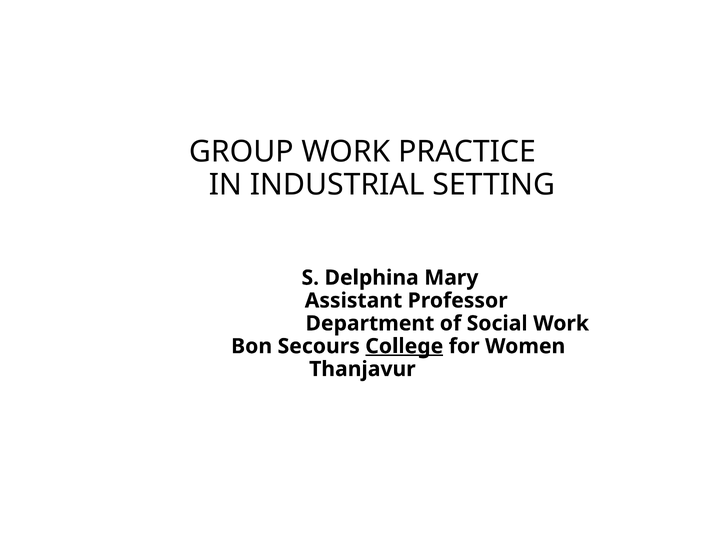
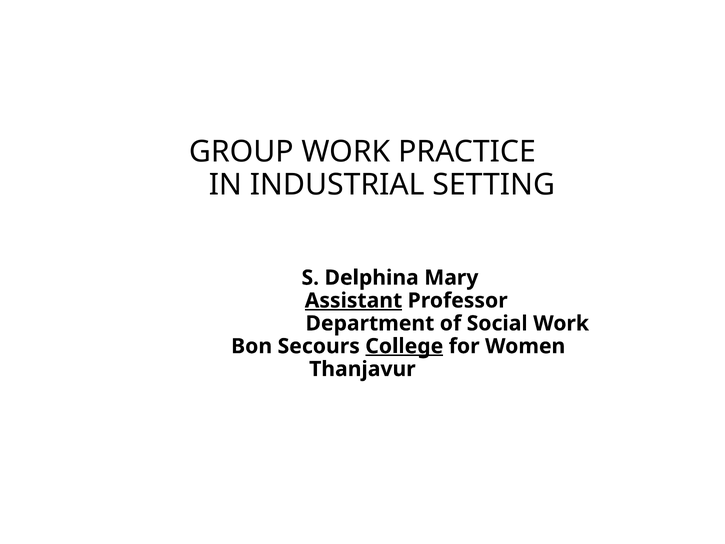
Assistant underline: none -> present
